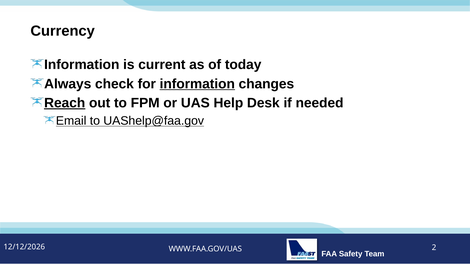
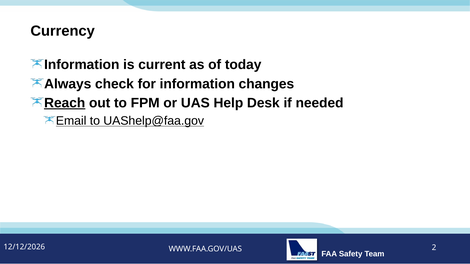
information at (197, 84) underline: present -> none
